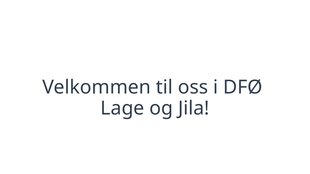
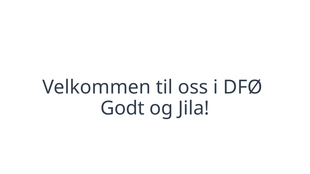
Lage: Lage -> Godt
